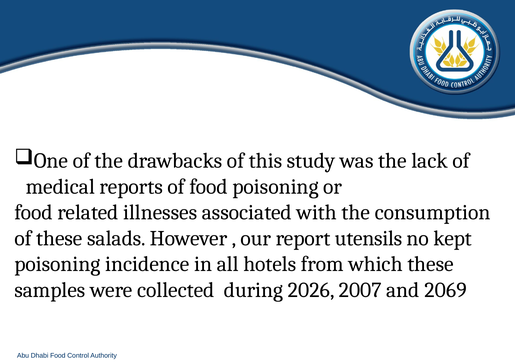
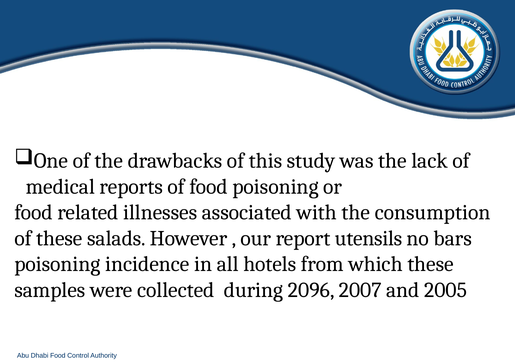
kept: kept -> bars
2026: 2026 -> 2096
2069: 2069 -> 2005
